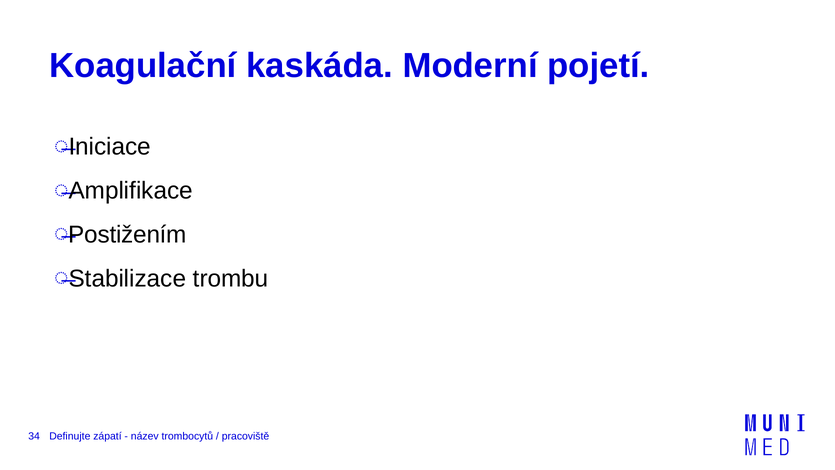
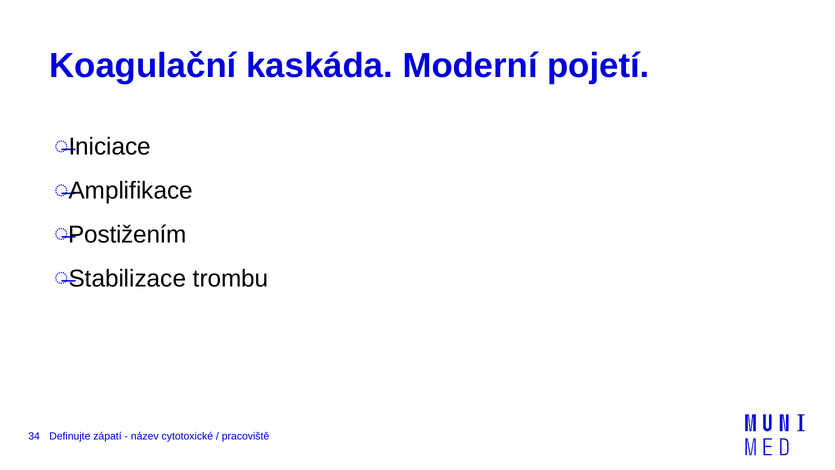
trombocytů: trombocytů -> cytotoxické
